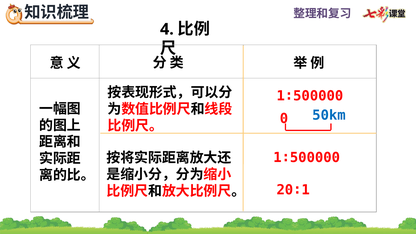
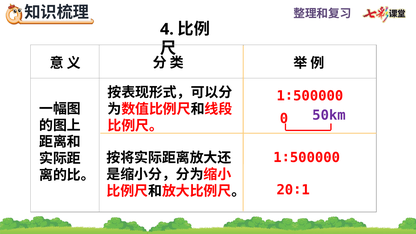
50km colour: blue -> purple
